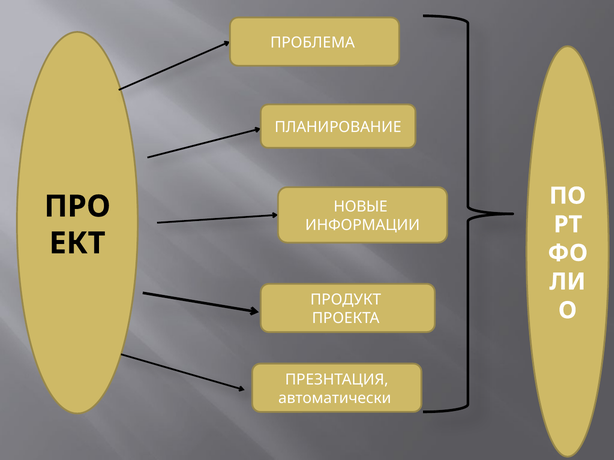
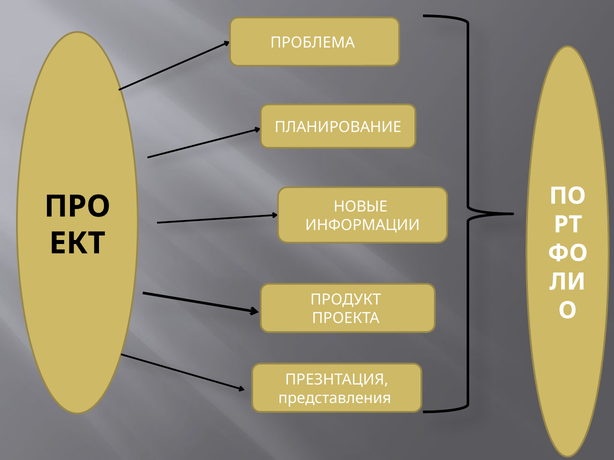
автоматически: автоматически -> представления
